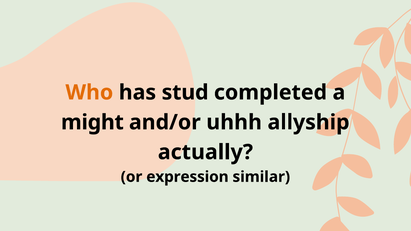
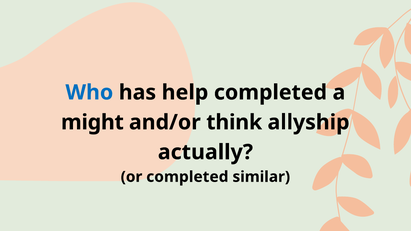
Who colour: orange -> blue
stud: stud -> help
uhhh: uhhh -> think
or expression: expression -> completed
